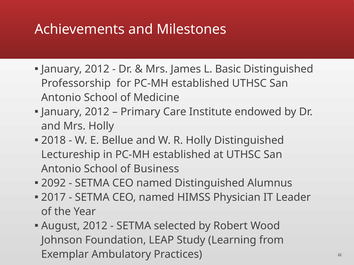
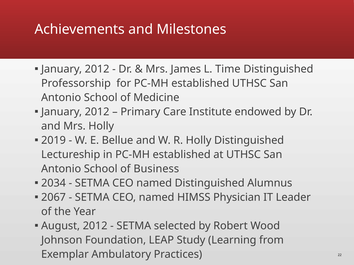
Basic: Basic -> Time
2018: 2018 -> 2019
2092: 2092 -> 2034
2017: 2017 -> 2067
